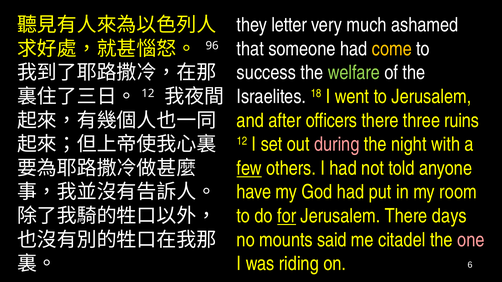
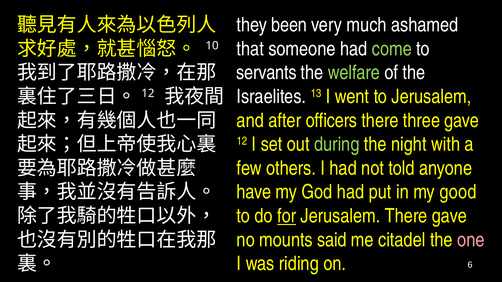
letter: letter -> been
come colour: yellow -> light green
96: 96 -> 10
success: success -> servants
18: 18 -> 13
three ruins: ruins -> gave
during colour: pink -> light green
few underline: present -> none
room: room -> good
There days: days -> gave
